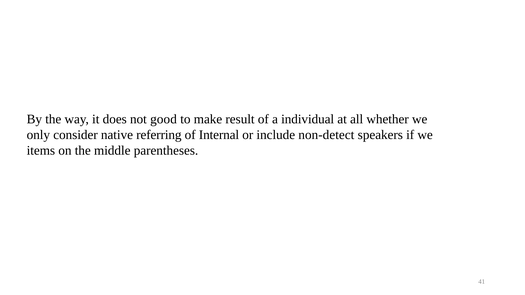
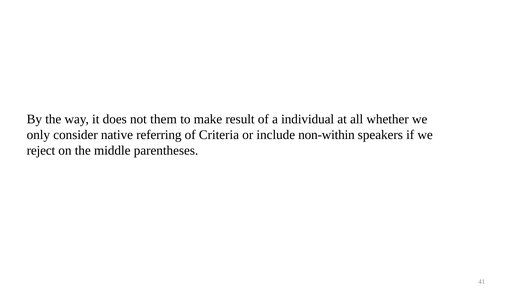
good: good -> them
Internal: Internal -> Criteria
non-detect: non-detect -> non-within
items: items -> reject
